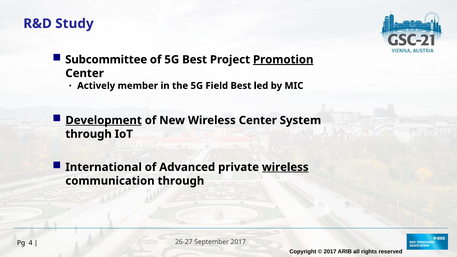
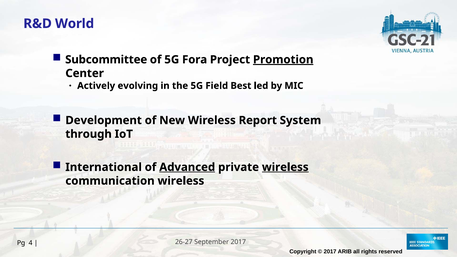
Study: Study -> World
5G Best: Best -> Fora
member: member -> evolving
Development underline: present -> none
Wireless Center: Center -> Report
Advanced underline: none -> present
communication through: through -> wireless
